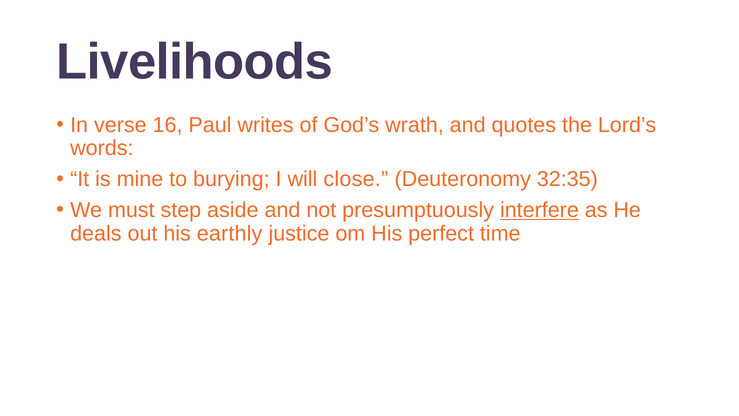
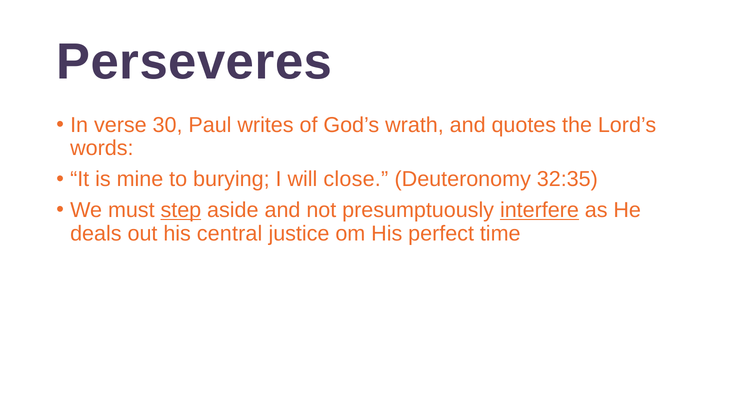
Livelihoods: Livelihoods -> Perseveres
16: 16 -> 30
step underline: none -> present
earthly: earthly -> central
